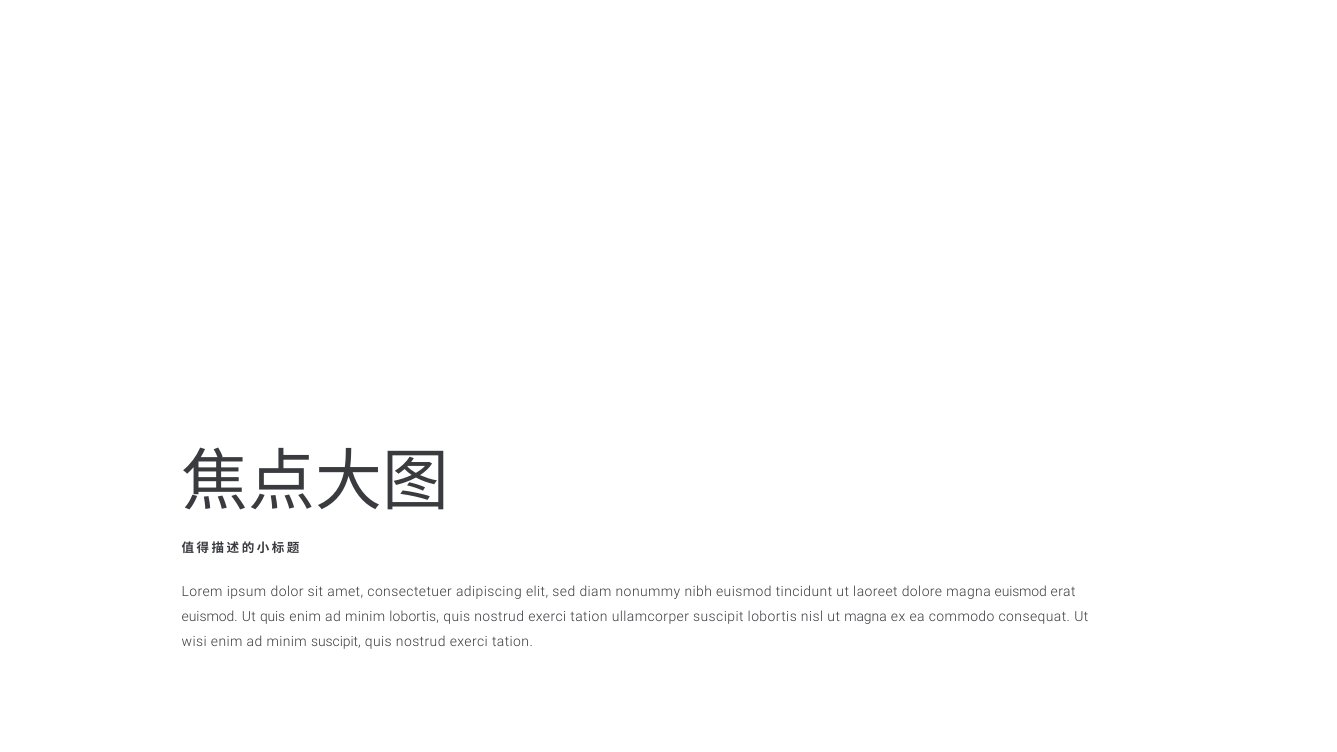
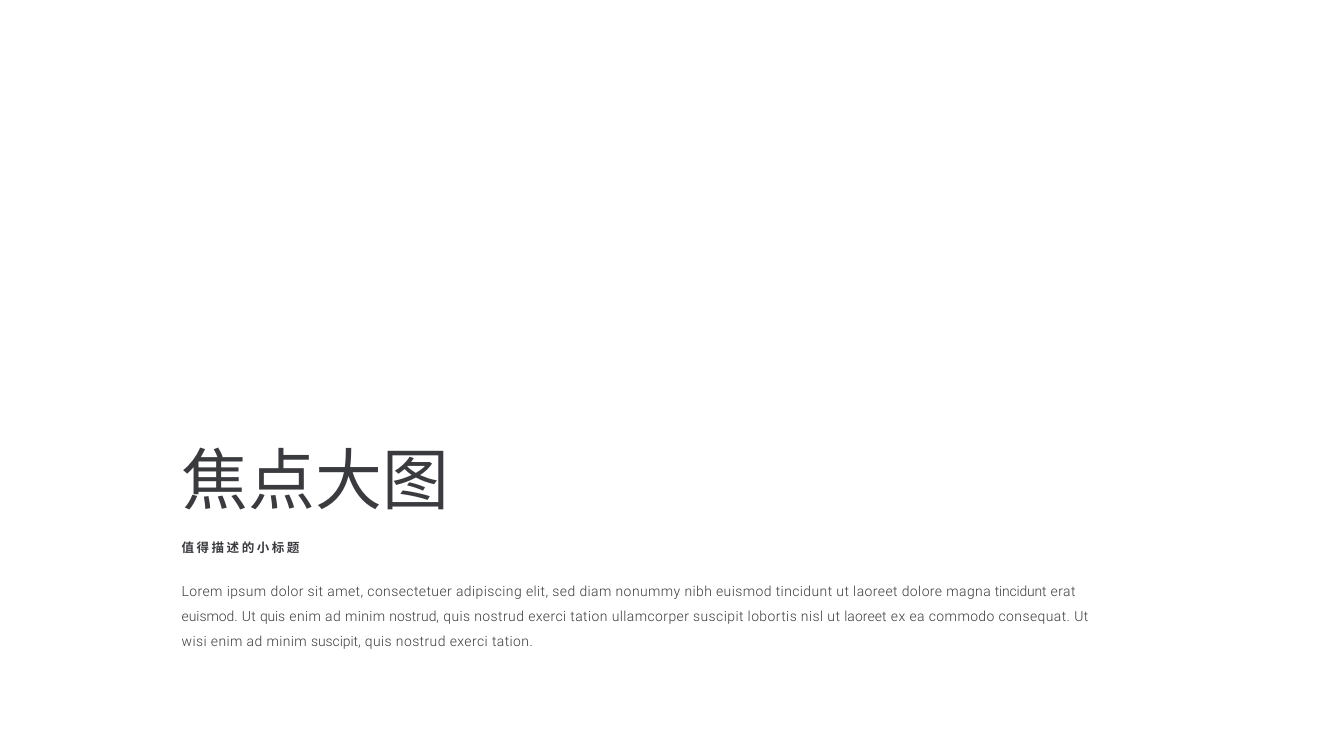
magna euismod: euismod -> tincidunt
minim lobortis: lobortis -> nostrud
nisl ut magna: magna -> laoreet
